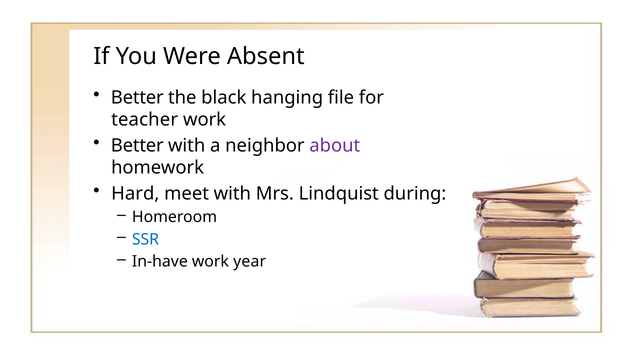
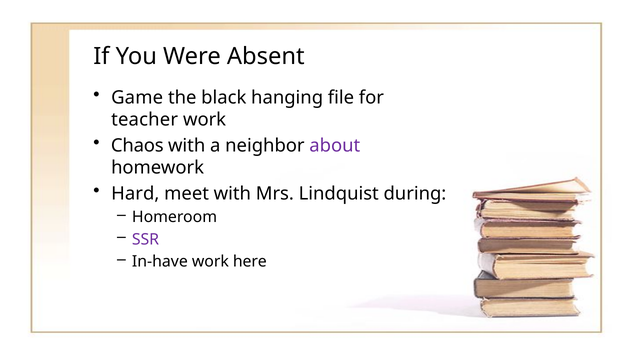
Better at (137, 98): Better -> Game
Better at (137, 146): Better -> Chaos
SSR colour: blue -> purple
year: year -> here
